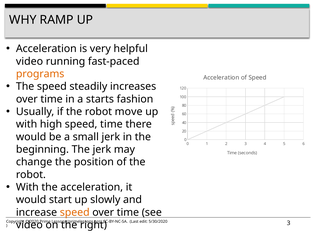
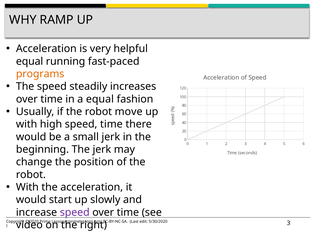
video at (30, 61): video -> equal
a starts: starts -> equal
speed at (75, 213) colour: orange -> purple
